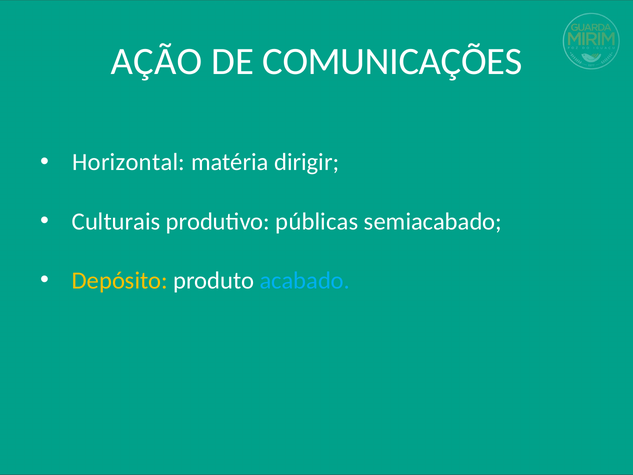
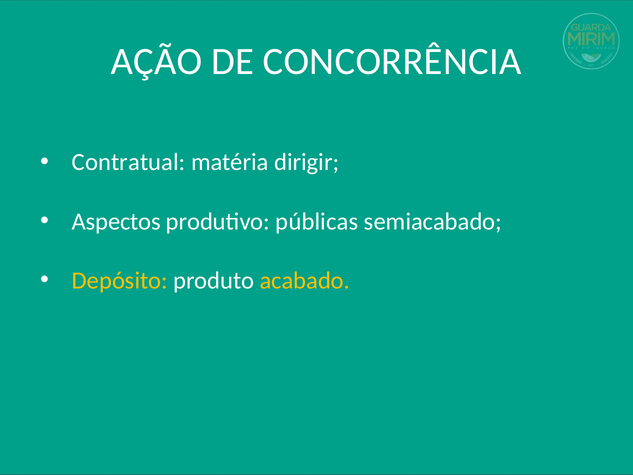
COMUNICAÇÕES: COMUNICAÇÕES -> CONCORRÊNCIA
Horizontal: Horizontal -> Contratual
Culturais: Culturais -> Aspectos
acabado colour: light blue -> yellow
